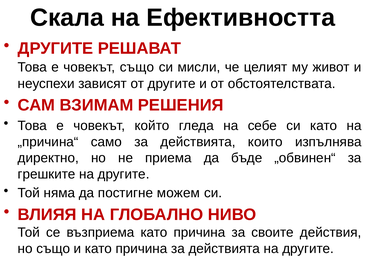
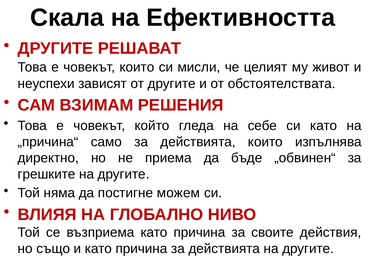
човекът също: също -> които
